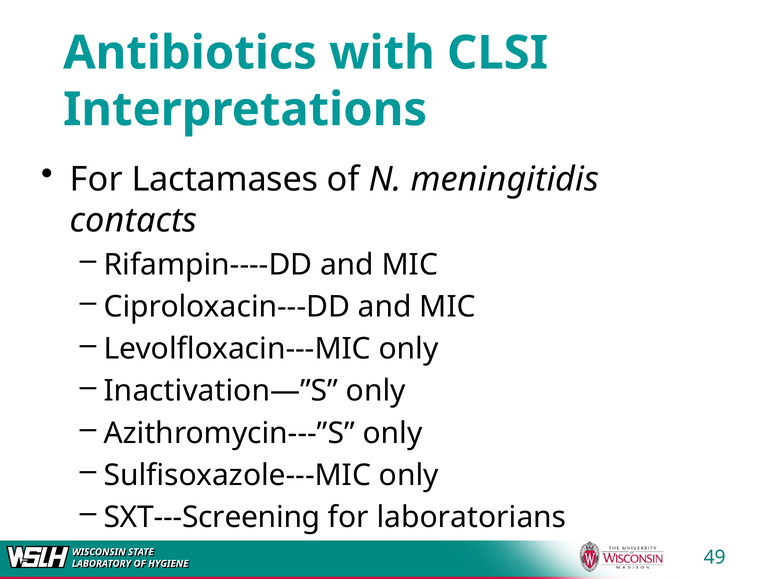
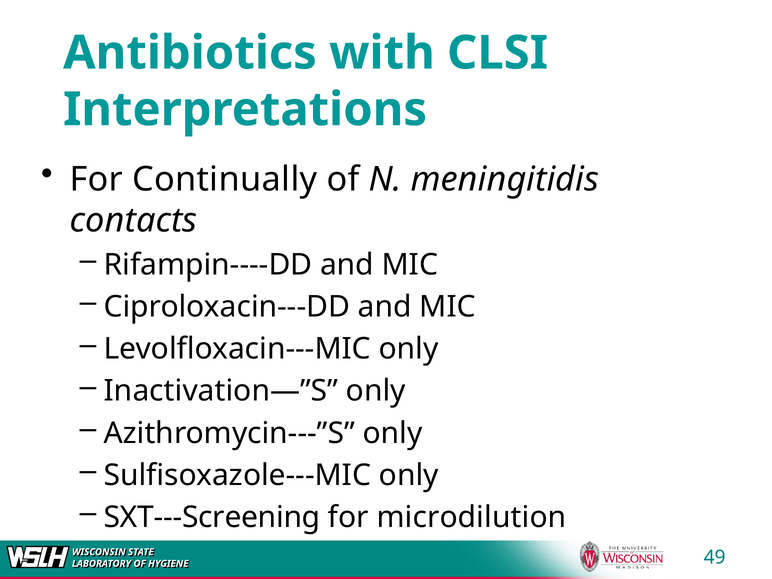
Lactamases: Lactamases -> Continually
laboratorians: laboratorians -> microdilution
